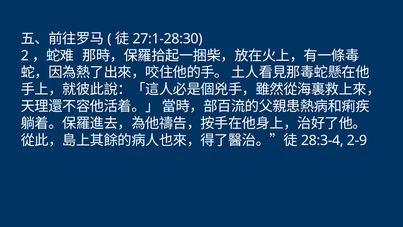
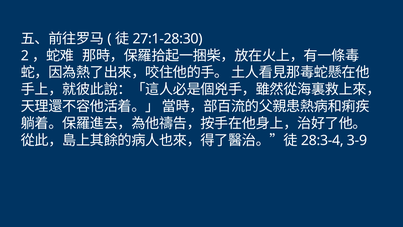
2-9: 2-9 -> 3-9
